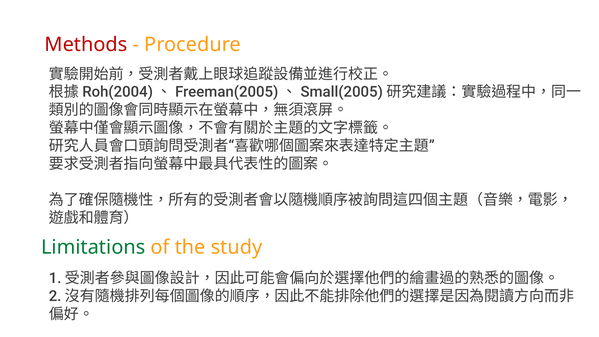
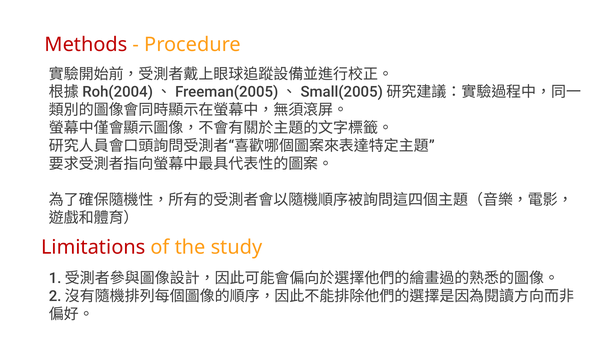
Limitations colour: green -> red
